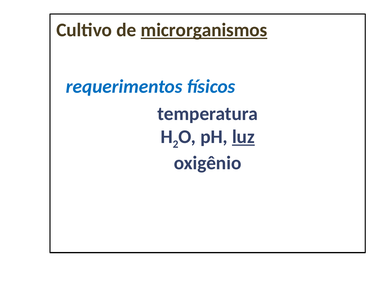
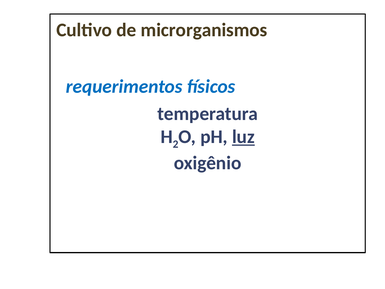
microrganismos underline: present -> none
